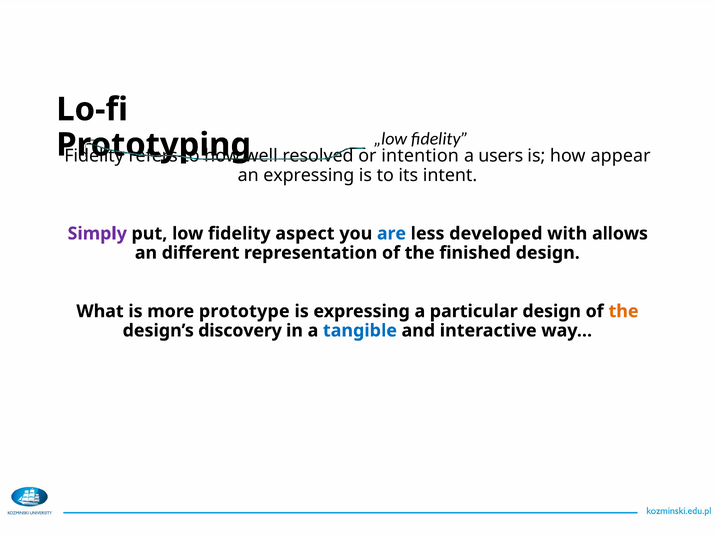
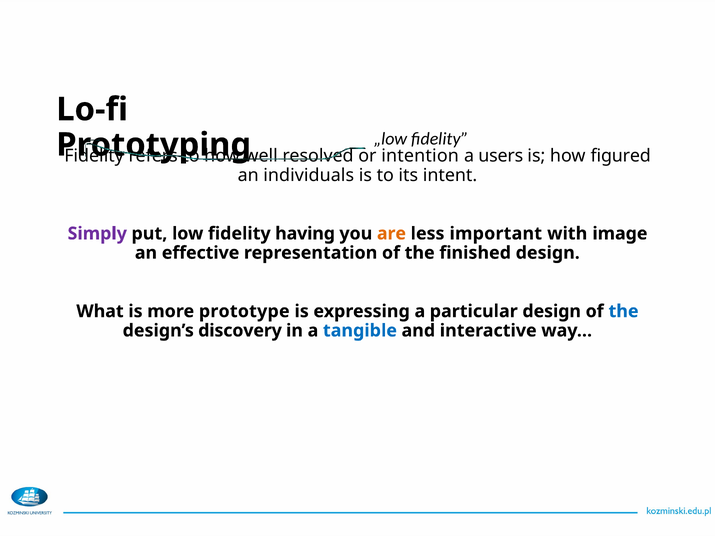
appear: appear -> figured
an expressing: expressing -> individuals
aspect: aspect -> having
are colour: blue -> orange
developed: developed -> important
allows: allows -> image
different: different -> effective
the at (624, 311) colour: orange -> blue
